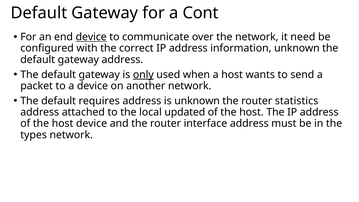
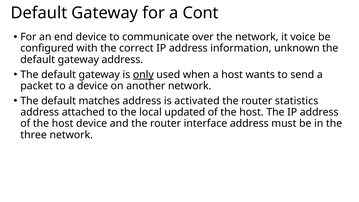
device at (91, 37) underline: present -> none
need: need -> voice
requires: requires -> matches
is unknown: unknown -> activated
types: types -> three
